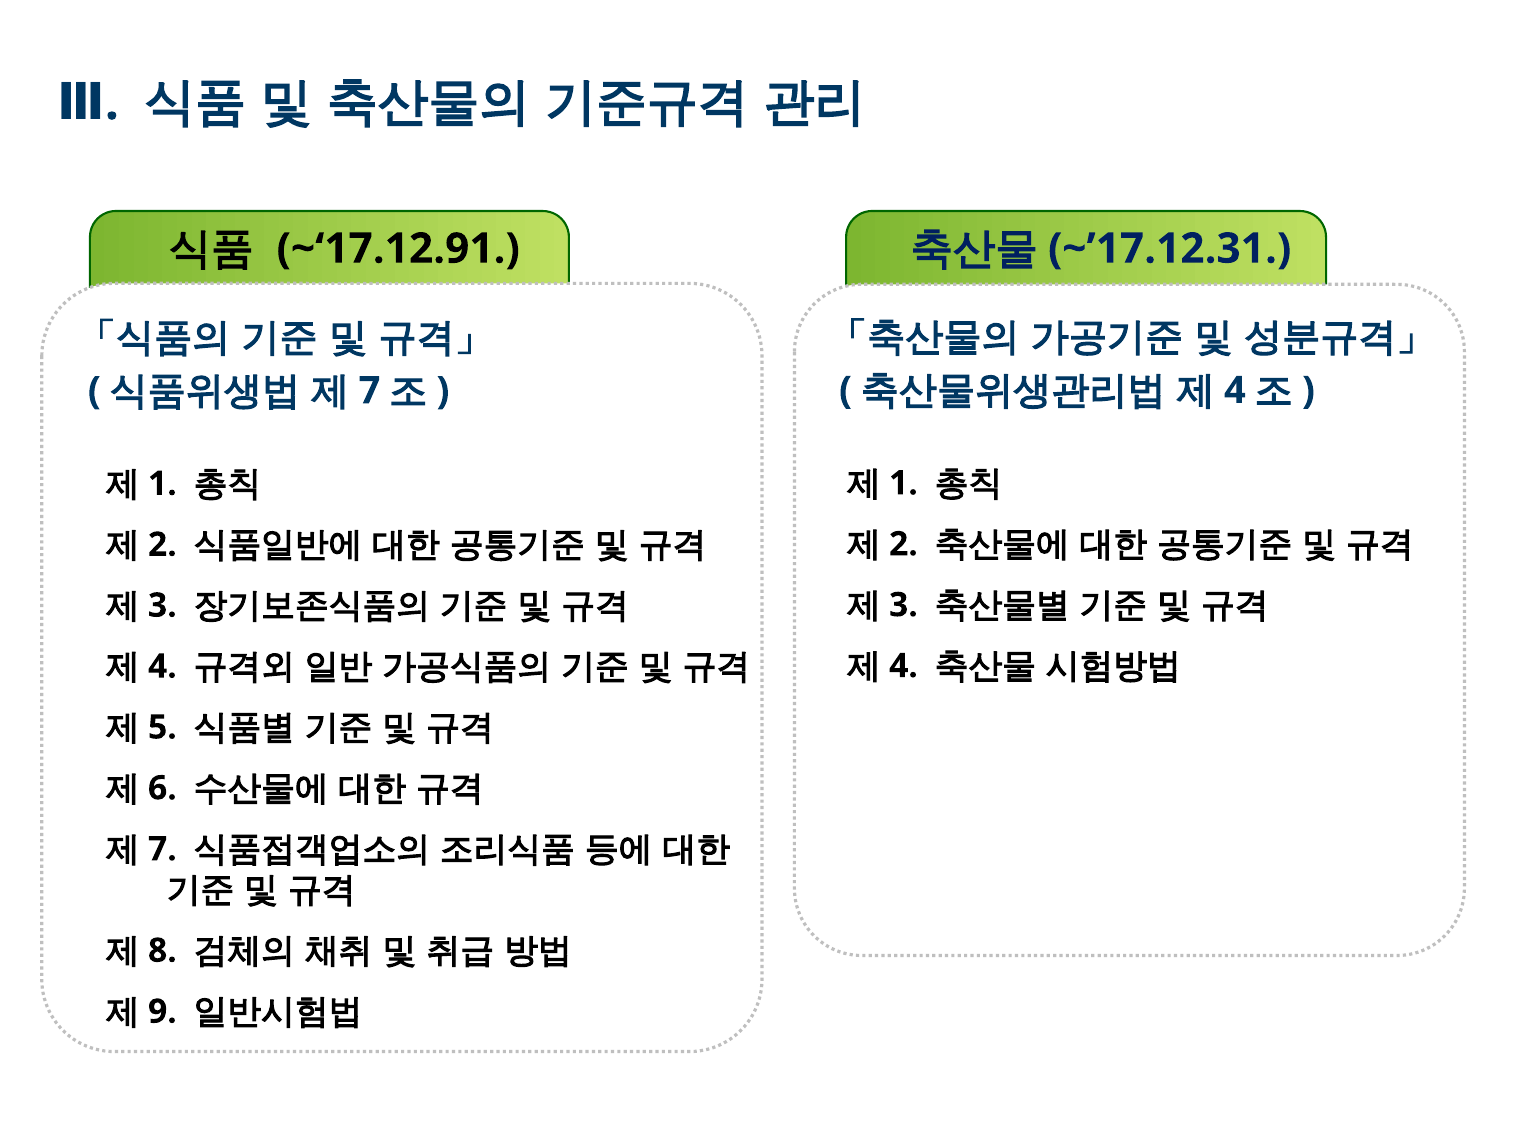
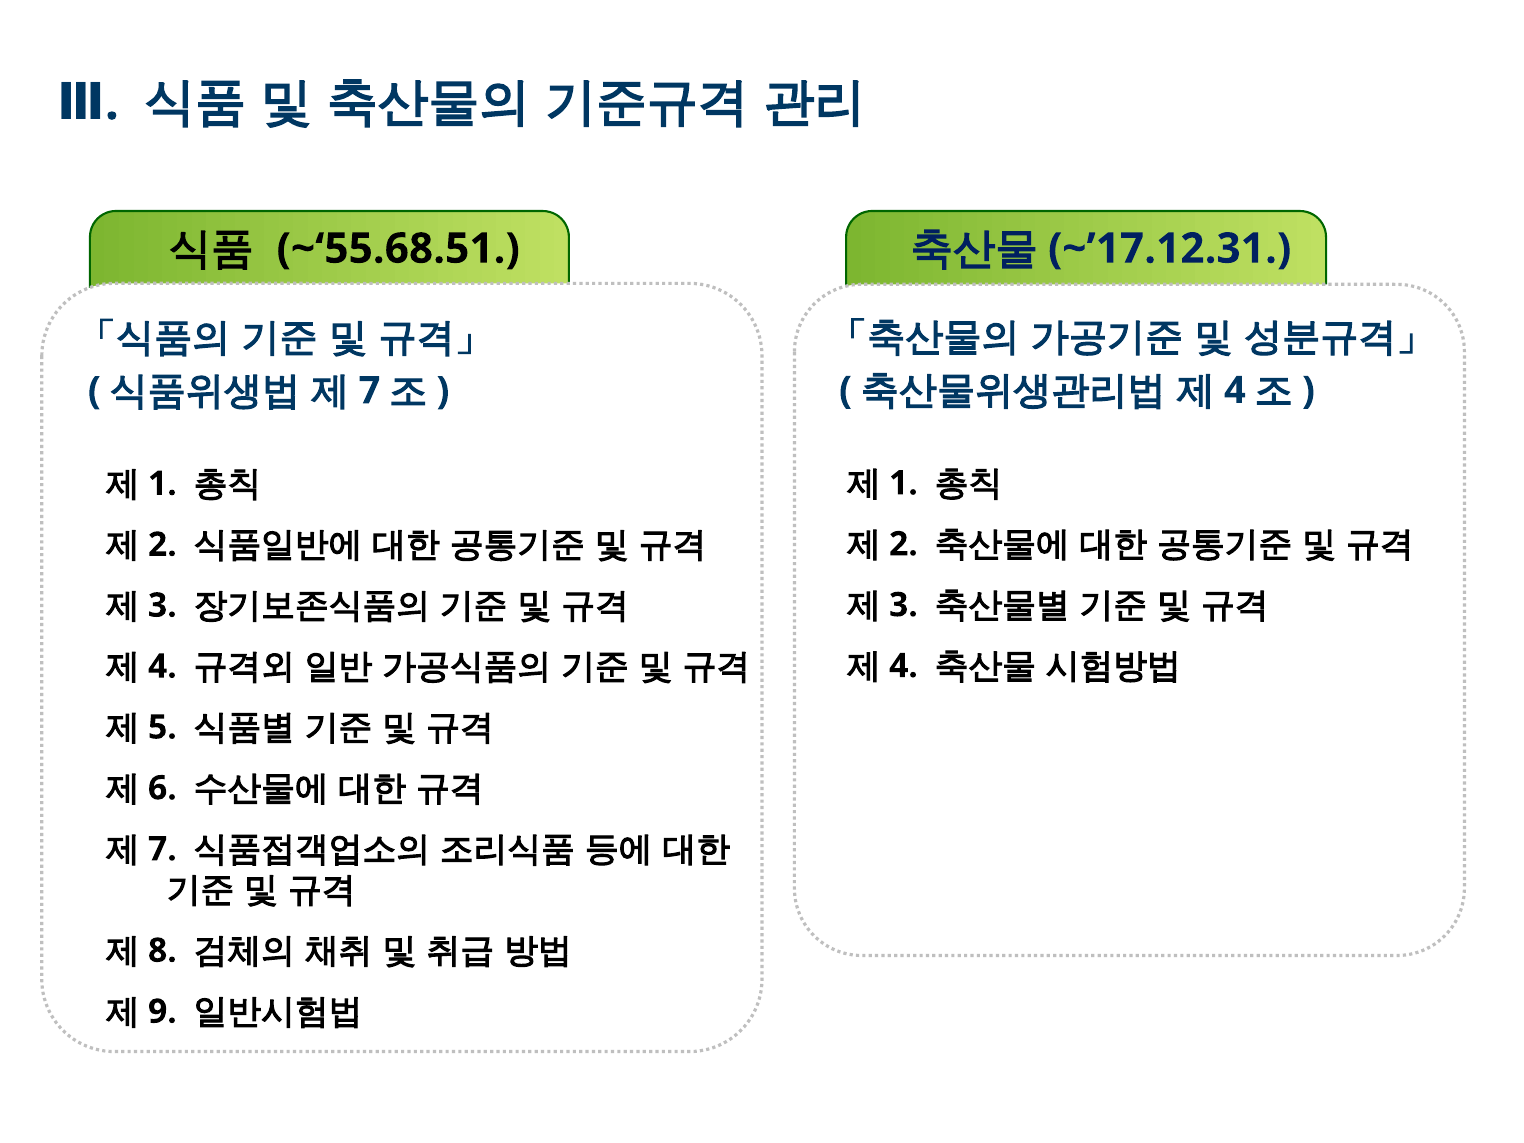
~‘17.12.91: ~‘17.12.91 -> ~‘55.68.51
